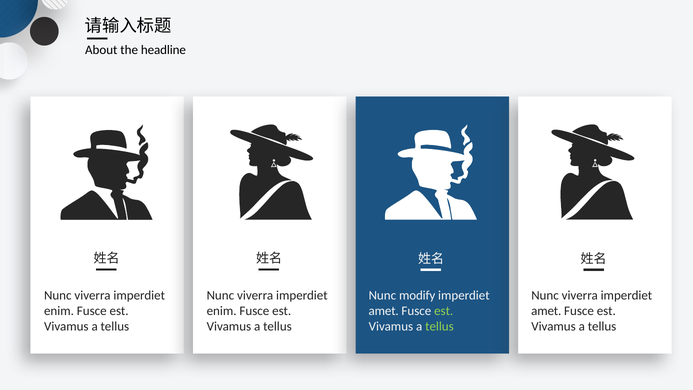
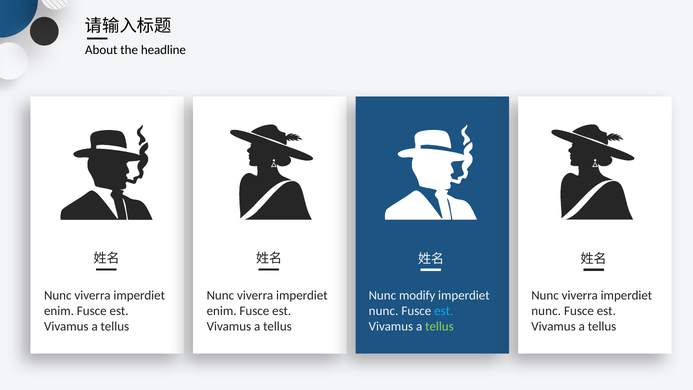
amet at (384, 311): amet -> nunc
est at (444, 311) colour: light green -> light blue
amet at (546, 311): amet -> nunc
